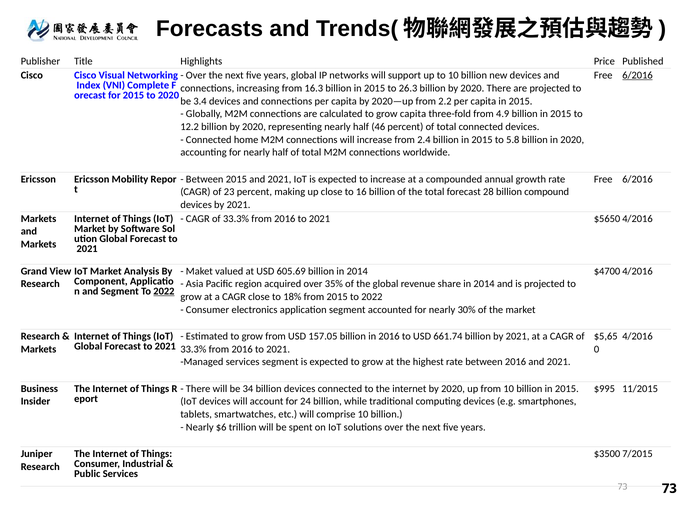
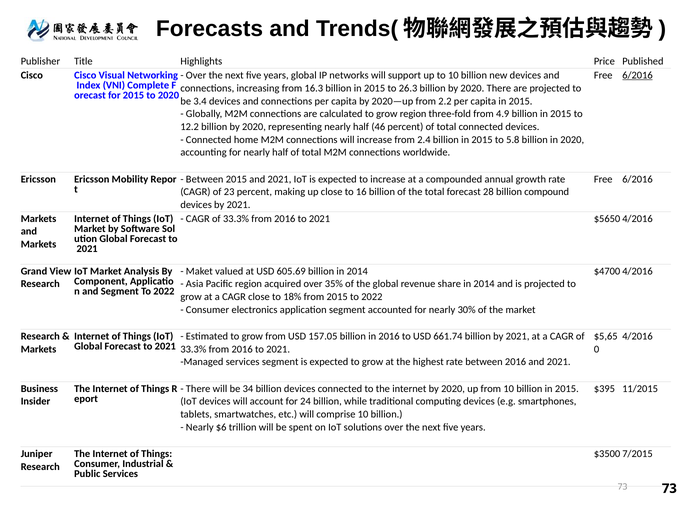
grow capita: capita -> region
2022 at (164, 291) underline: present -> none
$995: $995 -> $395
